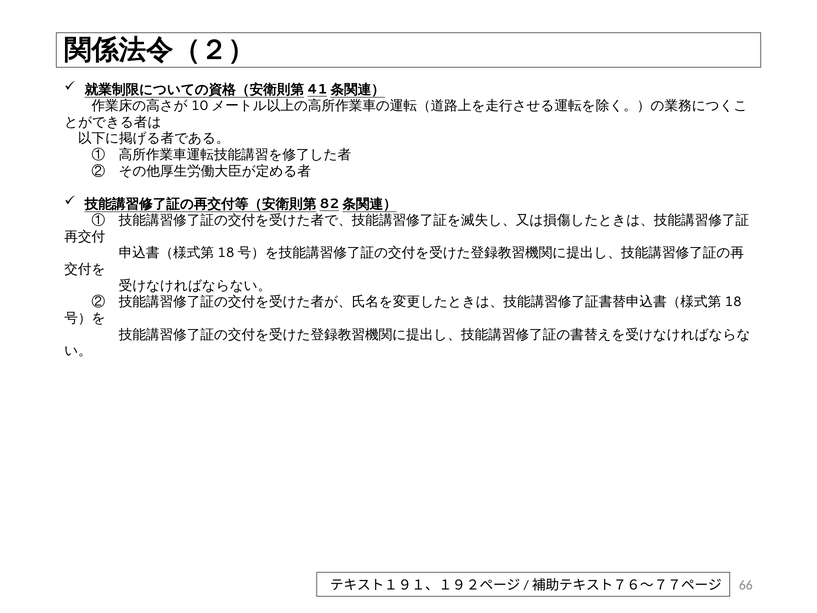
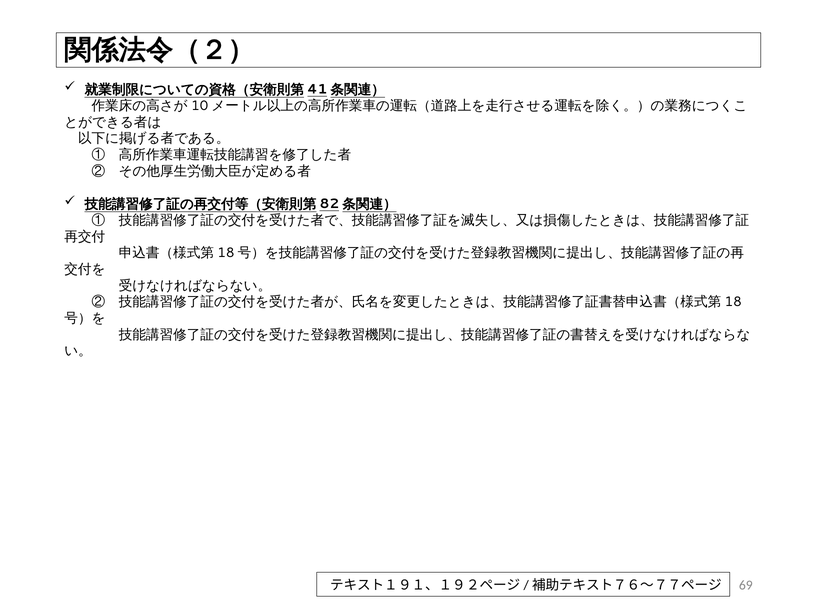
66: 66 -> 69
